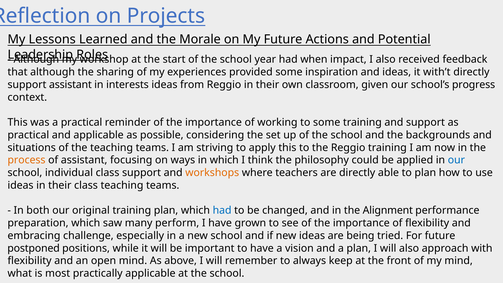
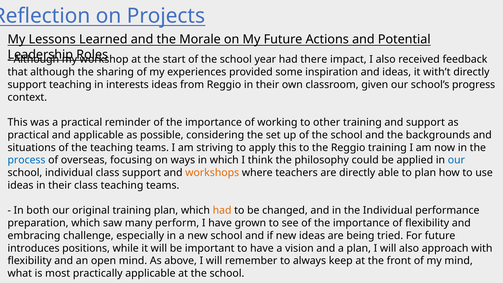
when: when -> there
support assistant: assistant -> teaching
to some: some -> other
process colour: orange -> blue
of assistant: assistant -> overseas
had at (222, 210) colour: blue -> orange
the Alignment: Alignment -> Individual
postponed: postponed -> introduces
